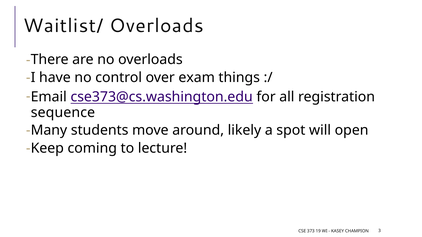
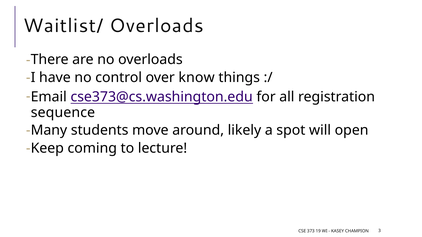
exam: exam -> know
